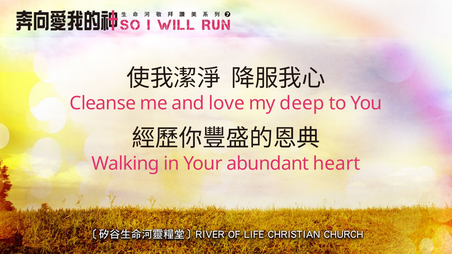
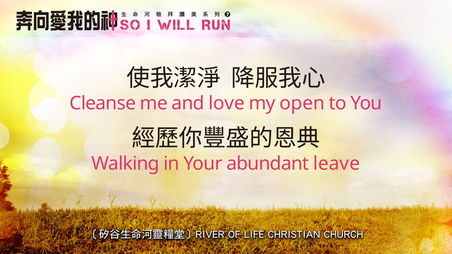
deep: deep -> open
heart: heart -> leave
